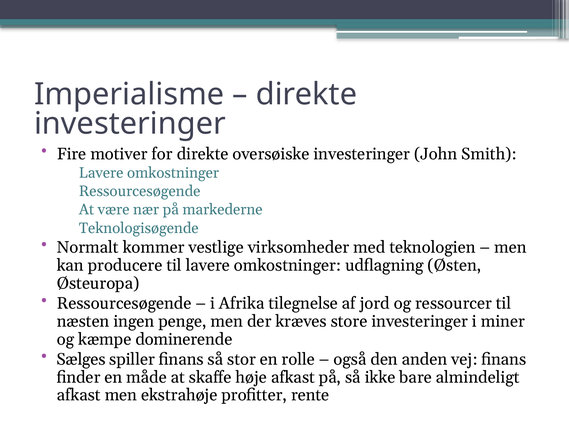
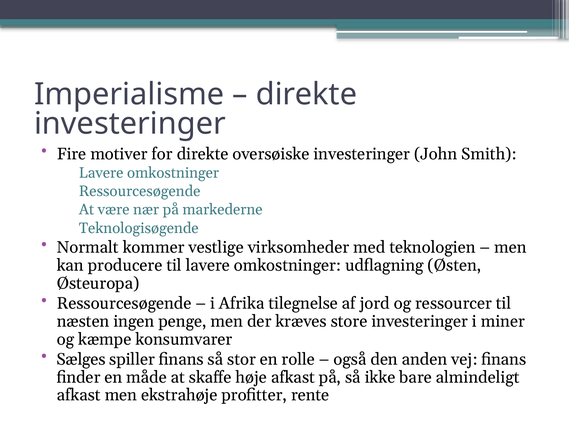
dominerende: dominerende -> konsumvarer
